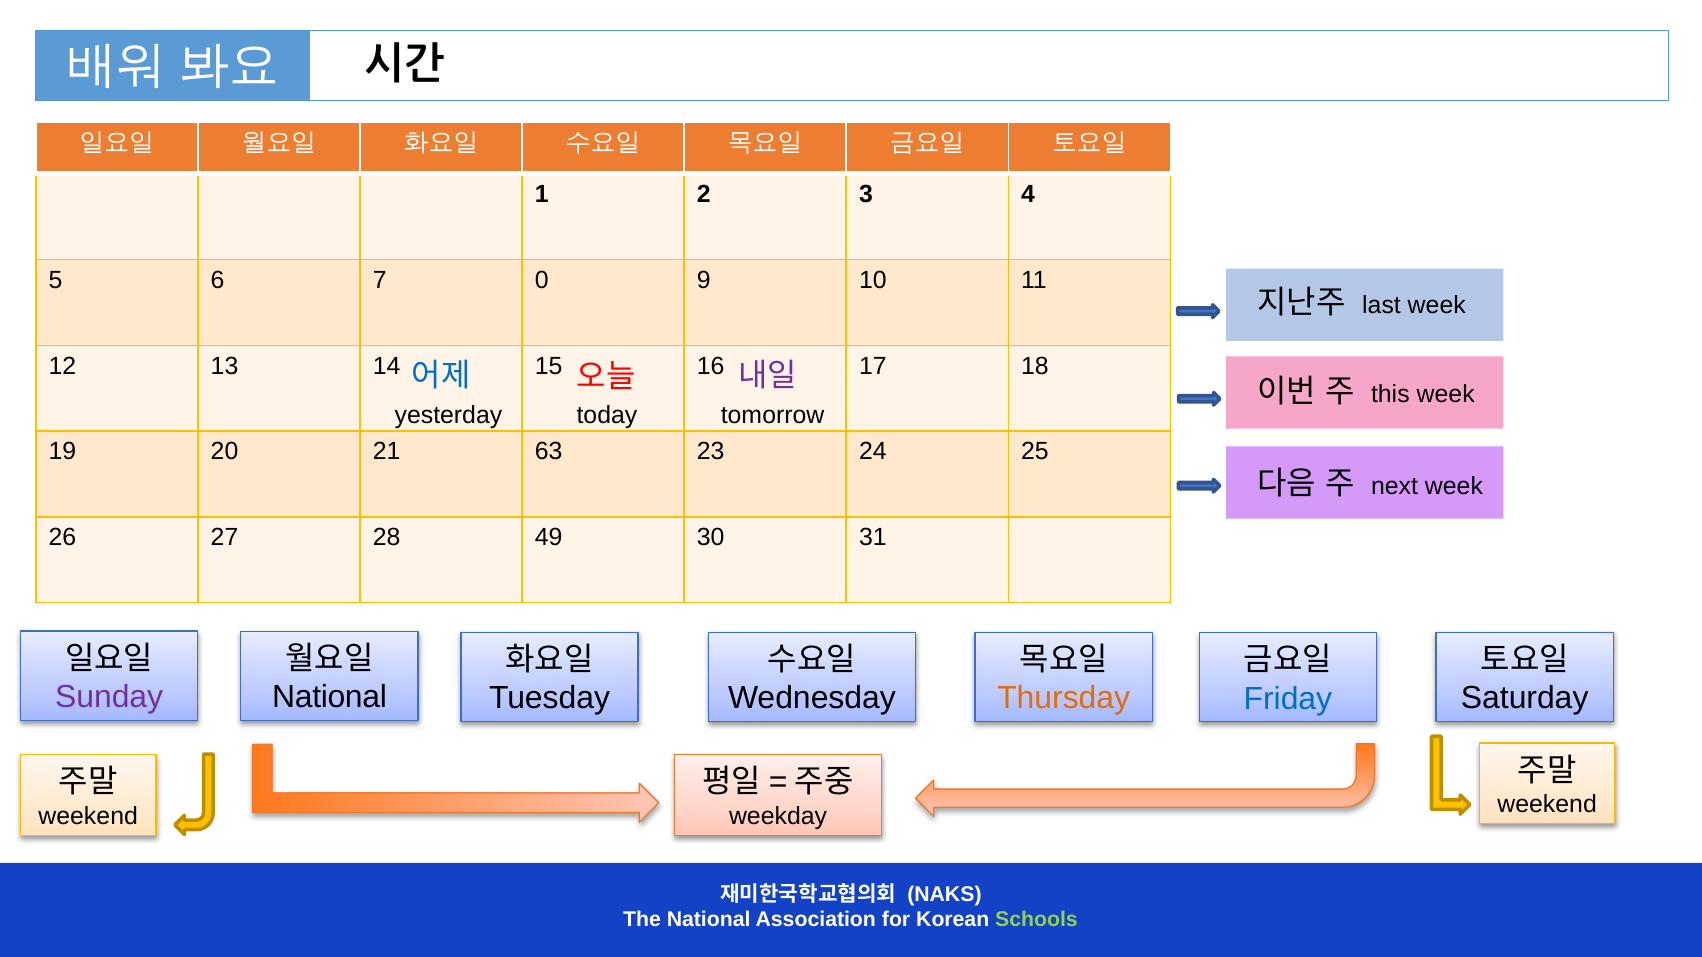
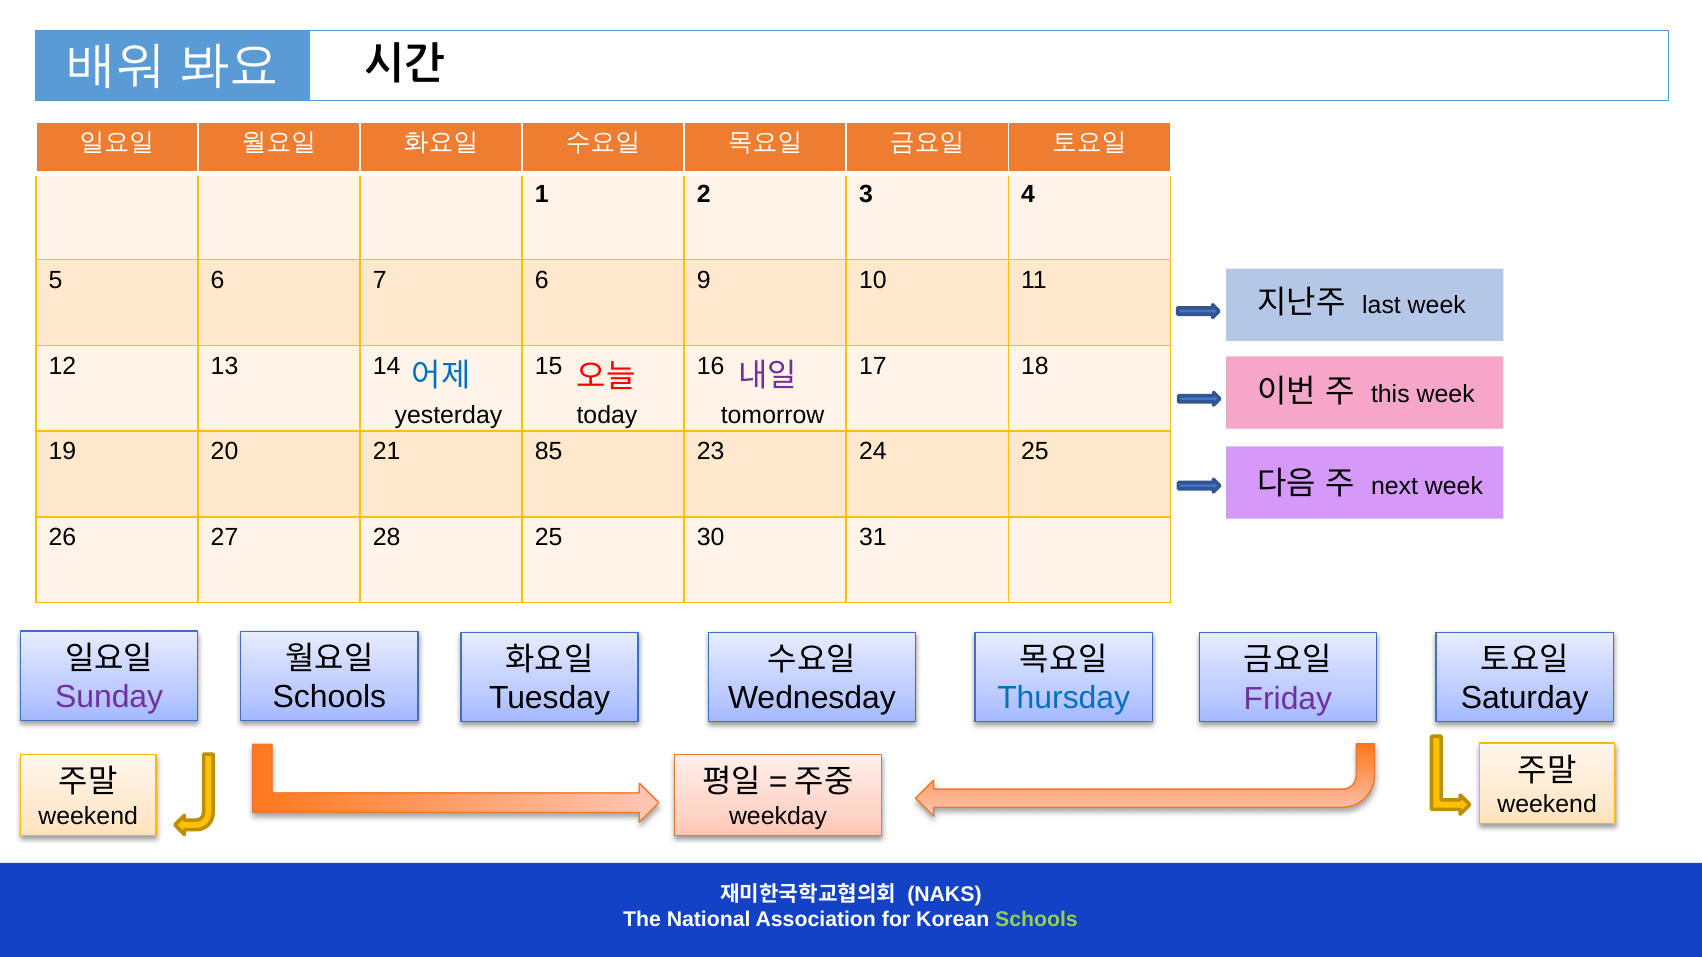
7 0: 0 -> 6
63: 63 -> 85
28 49: 49 -> 25
National at (330, 698): National -> Schools
Thursday colour: orange -> blue
Friday colour: blue -> purple
